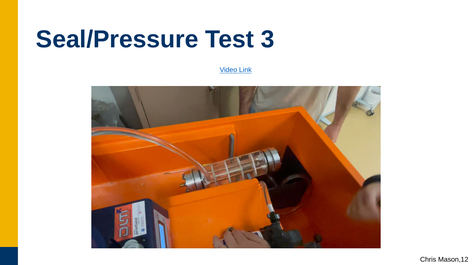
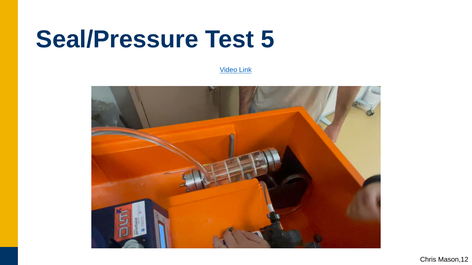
3: 3 -> 5
